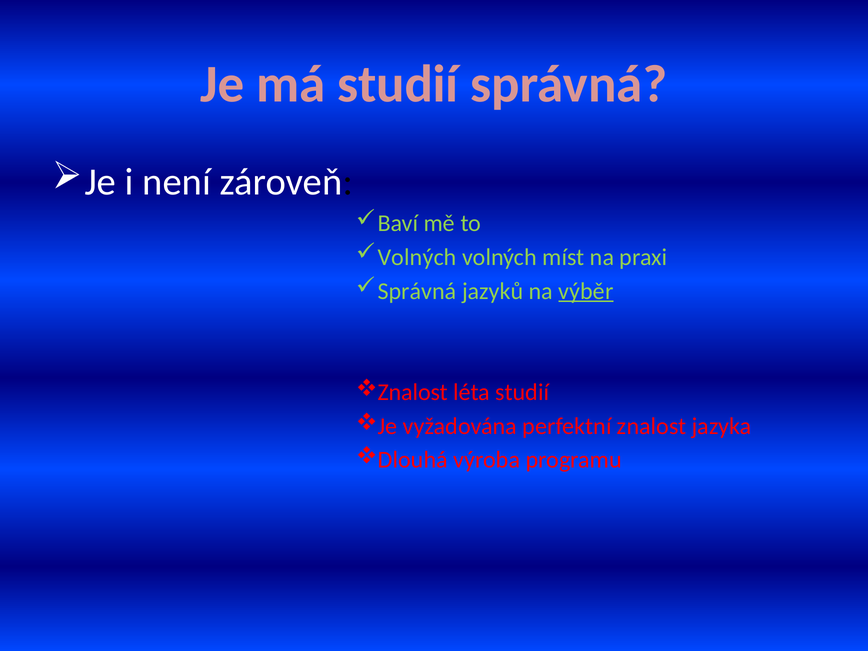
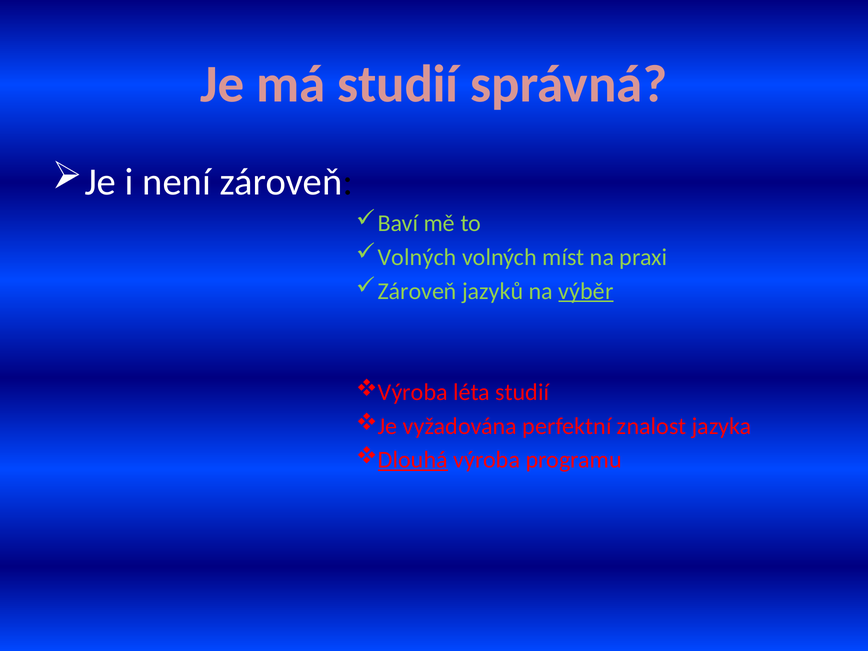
Správná at (417, 291): Správná -> Zároveň
Znalost at (413, 392): Znalost -> Výroba
Dlouhá underline: none -> present
